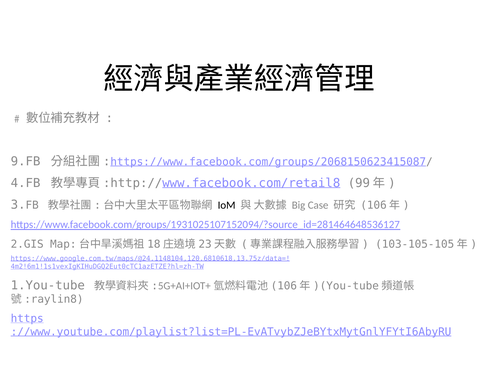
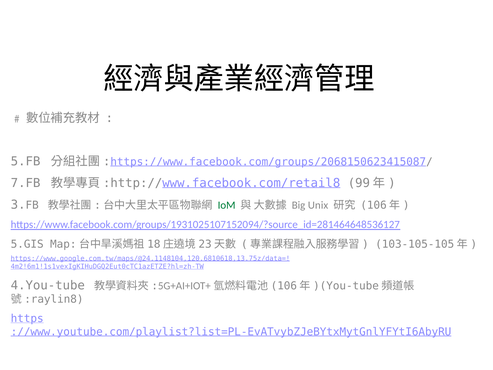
9.FB: 9.FB -> 5.FB
4.FB: 4.FB -> 7.FB
IoM colour: black -> green
Case: Case -> Unix
2.GIS: 2.GIS -> 5.GIS
1.You-tube: 1.You-tube -> 4.You-tube
